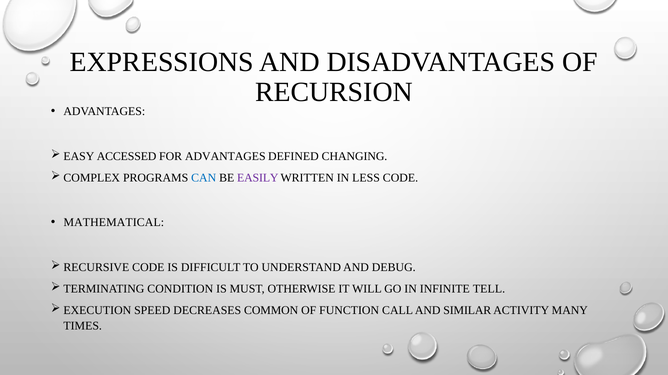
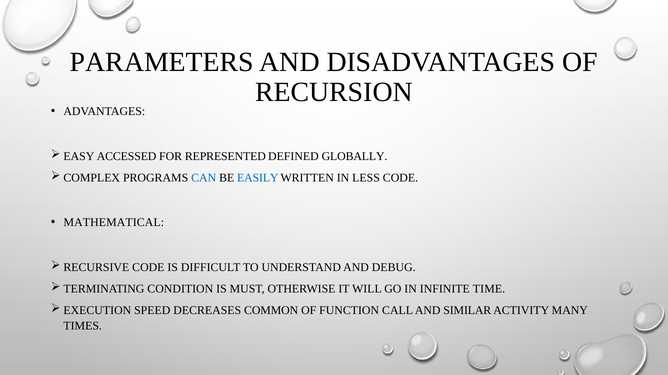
EXPRESSIONS: EXPRESSIONS -> PARAMETERS
FOR ADVANTAGES: ADVANTAGES -> REPRESENTED
CHANGING: CHANGING -> GLOBALLY
EASILY colour: purple -> blue
TELL: TELL -> TIME
